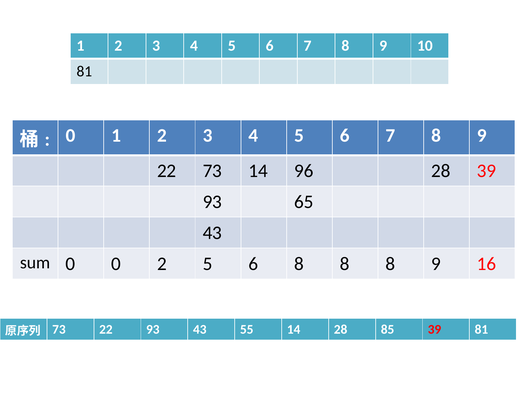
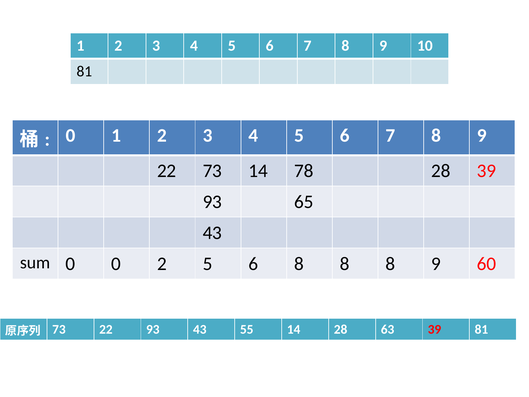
96: 96 -> 78
16: 16 -> 60
85: 85 -> 63
